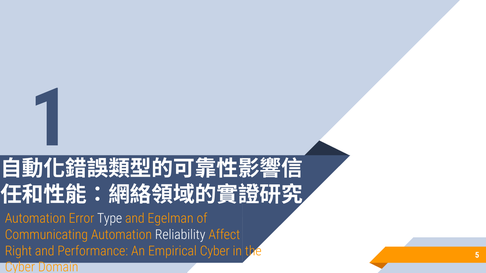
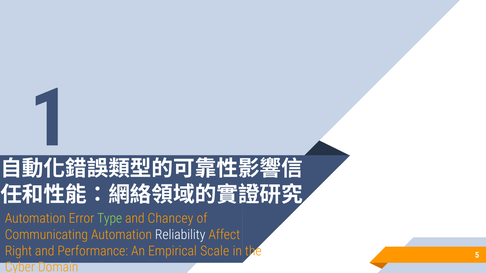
Type colour: white -> light green
Egelman: Egelman -> Chancey
Empirical Cyber: Cyber -> Scale
